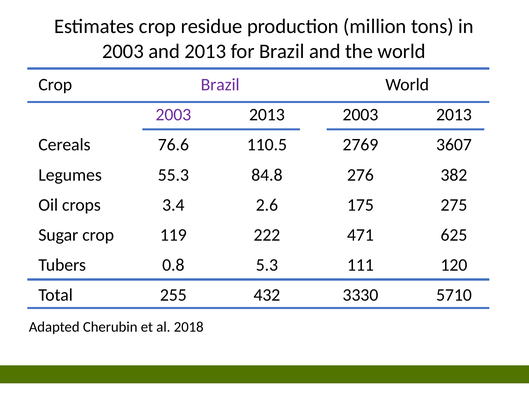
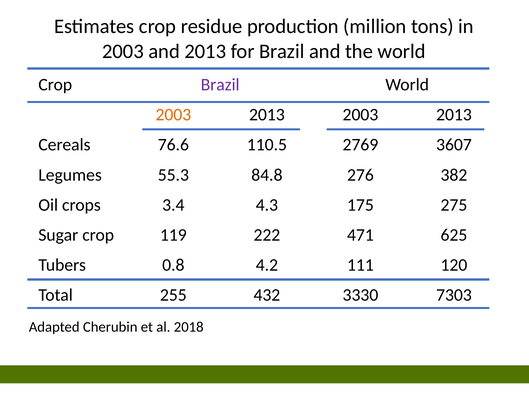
2003 at (173, 115) colour: purple -> orange
2.6: 2.6 -> 4.3
5.3: 5.3 -> 4.2
5710: 5710 -> 7303
